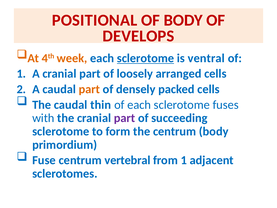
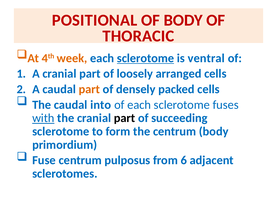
DEVELOPS: DEVELOPS -> THORACIC
thin: thin -> into
with underline: none -> present
part at (125, 118) colour: purple -> black
vertebral: vertebral -> pulposus
from 1: 1 -> 6
